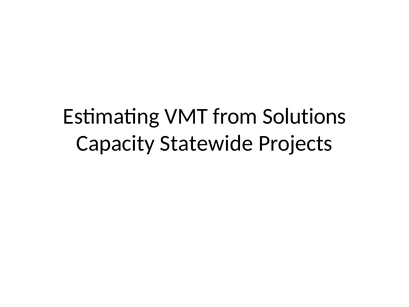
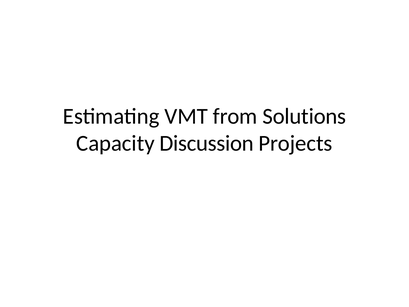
Statewide: Statewide -> Discussion
